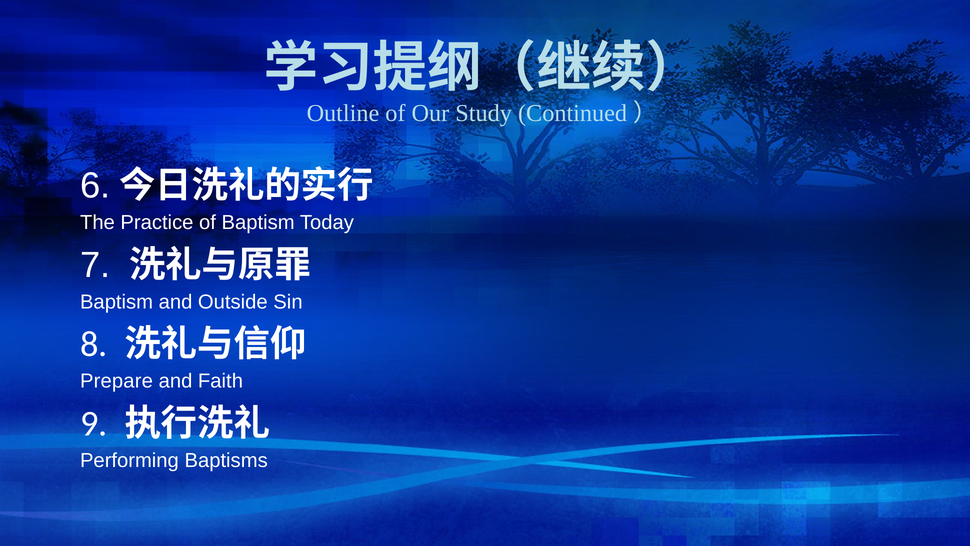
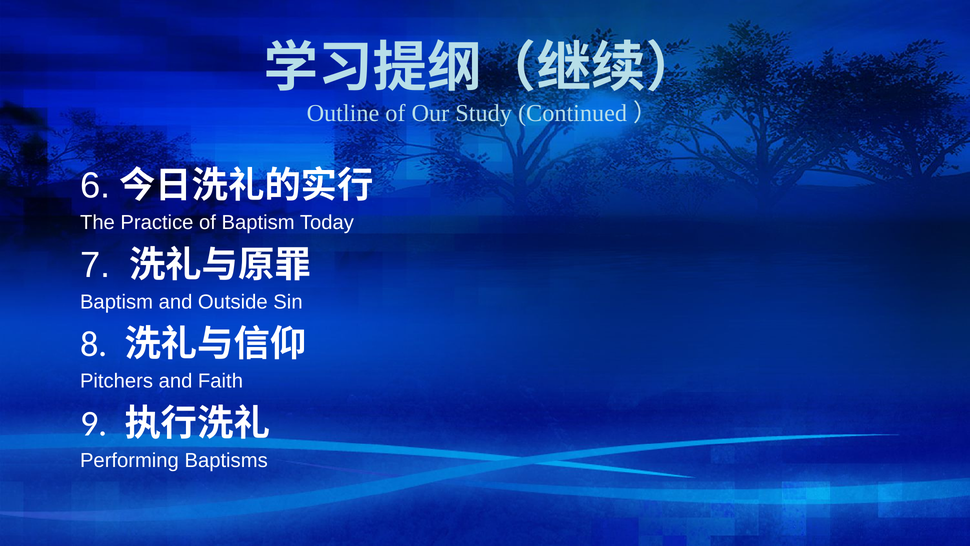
Prepare: Prepare -> Pitchers
